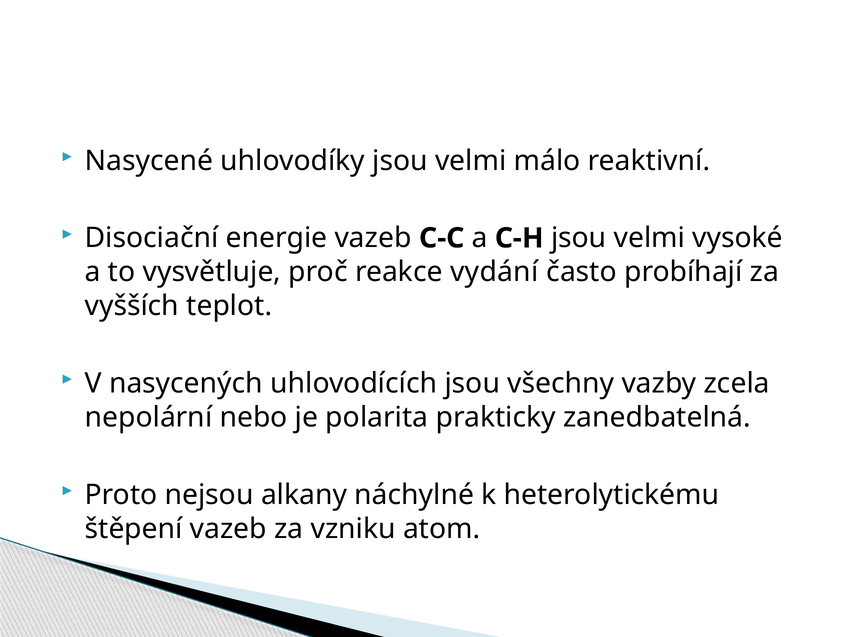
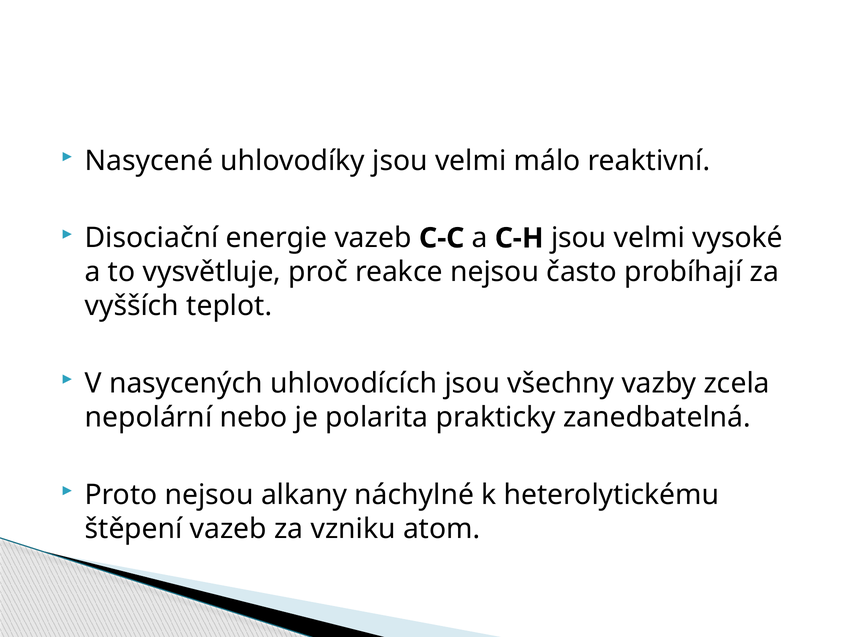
reakce vydání: vydání -> nejsou
